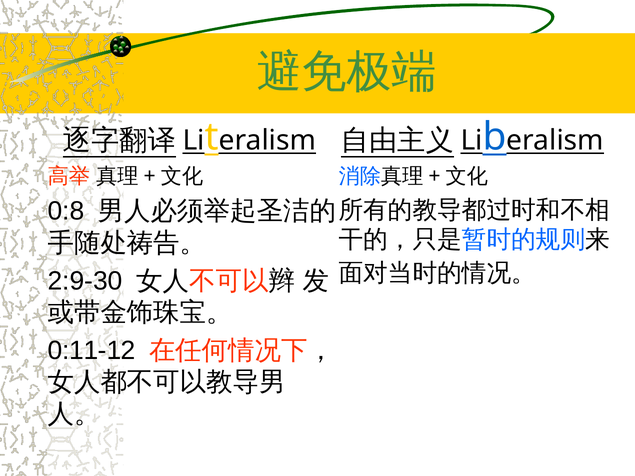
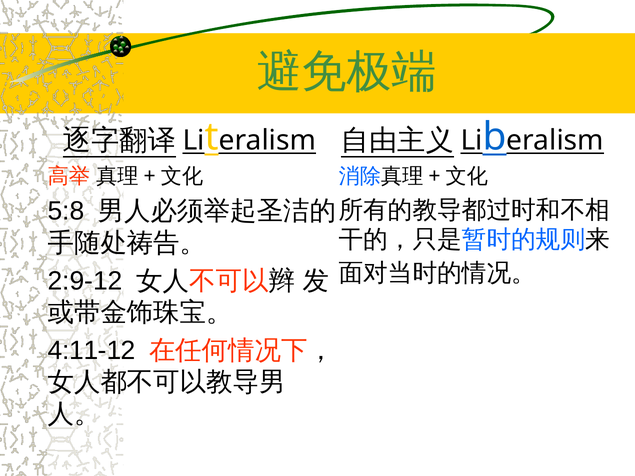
0:8: 0:8 -> 5:8
2:9-30: 2:9-30 -> 2:9-12
0:11-12: 0:11-12 -> 4:11-12
